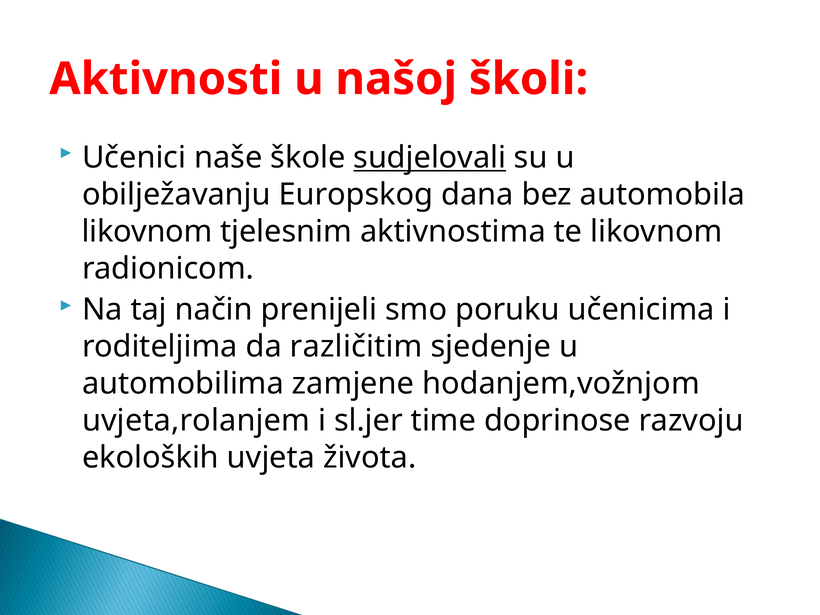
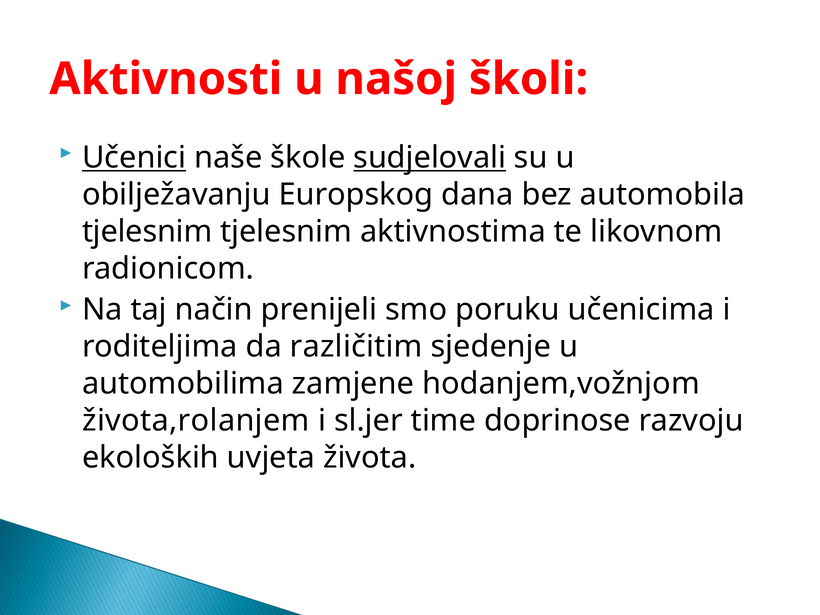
Učenici underline: none -> present
likovnom at (147, 231): likovnom -> tjelesnim
uvjeta,rolanjem: uvjeta,rolanjem -> života,rolanjem
